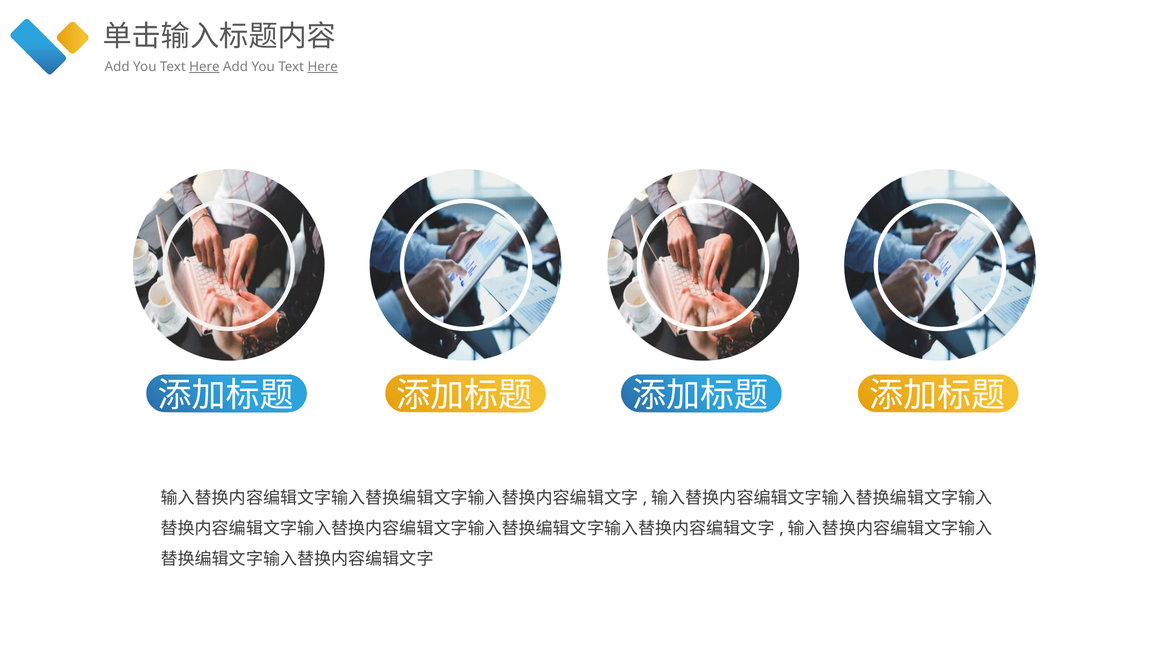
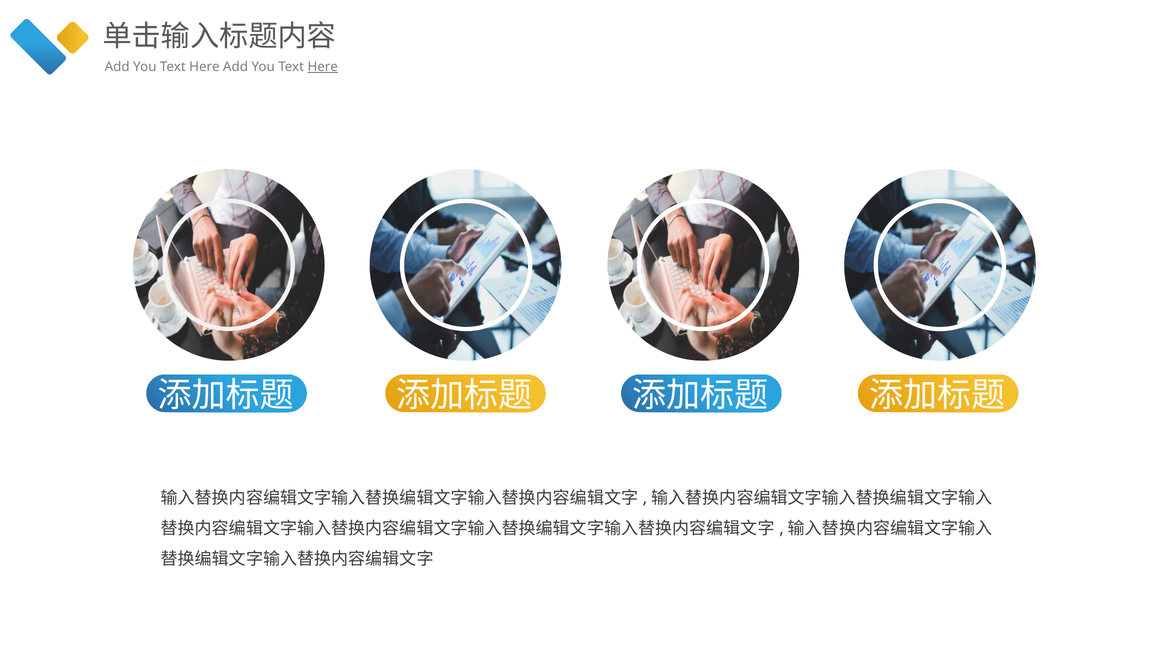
Here at (204, 67) underline: present -> none
